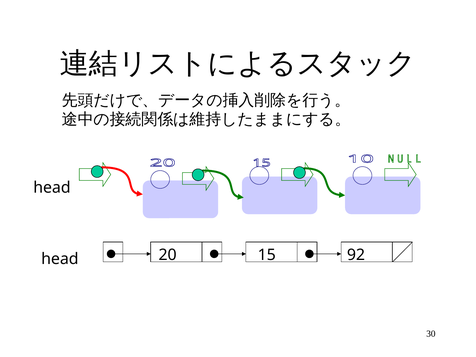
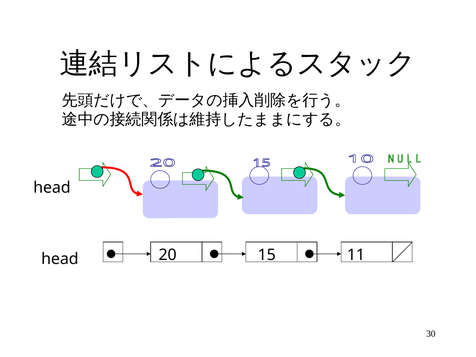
92: 92 -> 11
